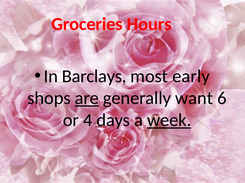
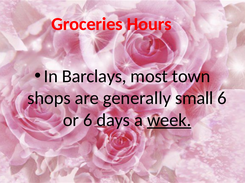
early: early -> town
are underline: present -> none
want: want -> small
or 4: 4 -> 6
